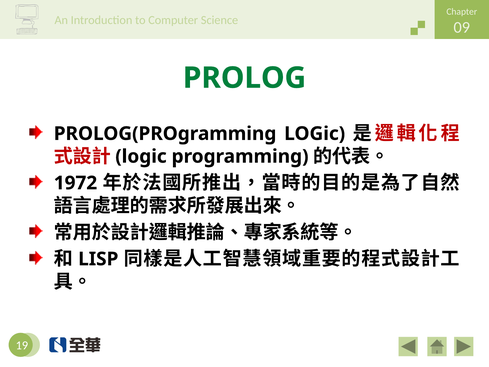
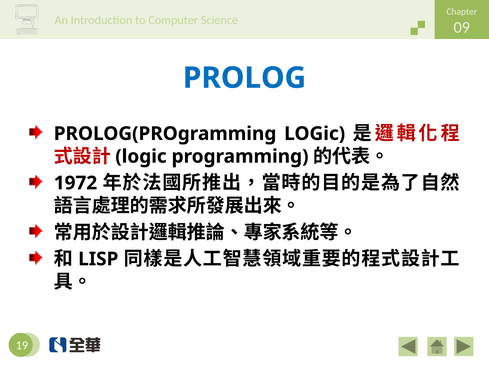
PROLOG colour: green -> blue
